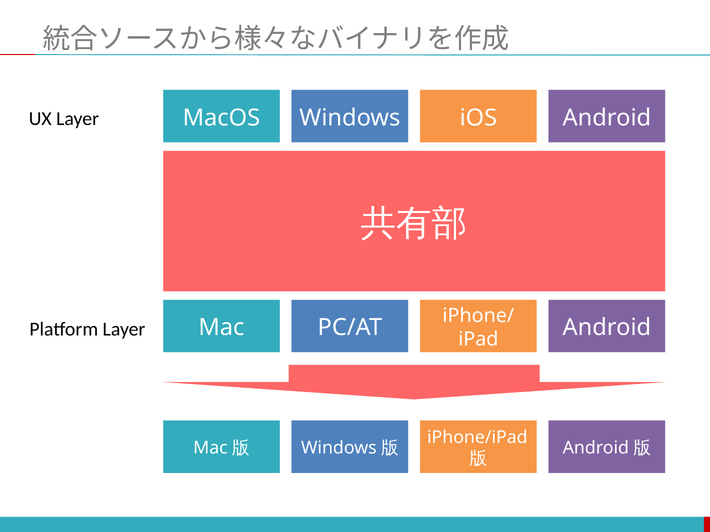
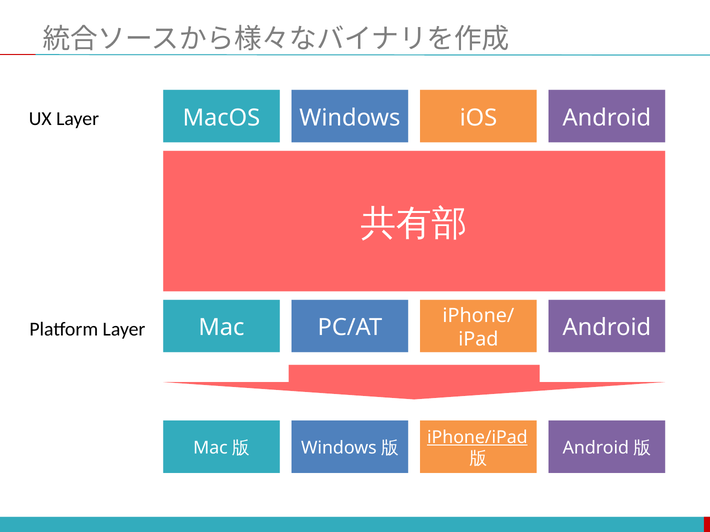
iPhone/iPad underline: none -> present
